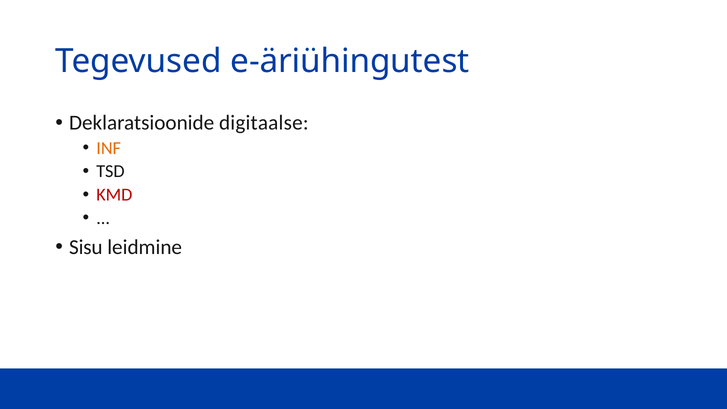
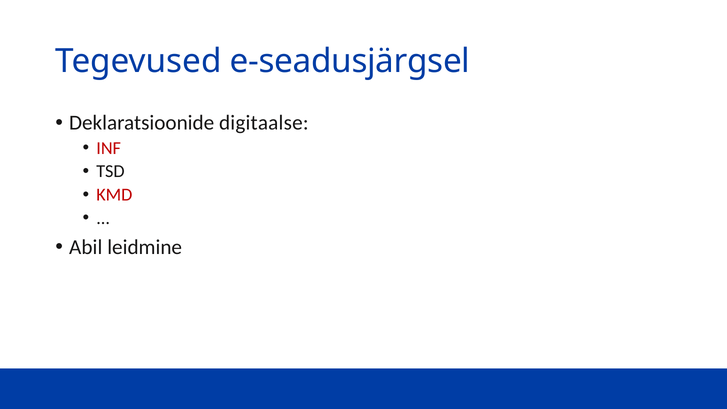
e-äriühingutest: e-äriühingutest -> e-seadusjärgsel
INF colour: orange -> red
Sisu: Sisu -> Abil
